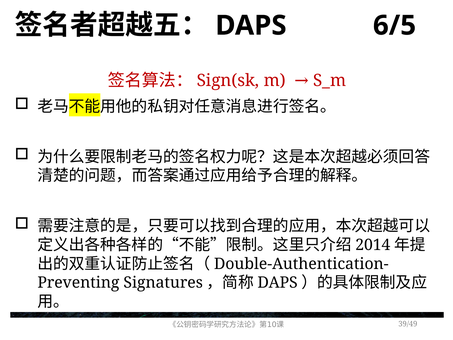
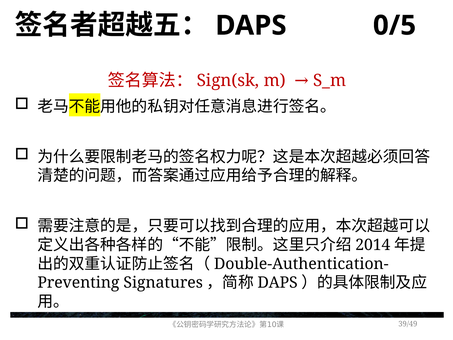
6/5: 6/5 -> 0/5
